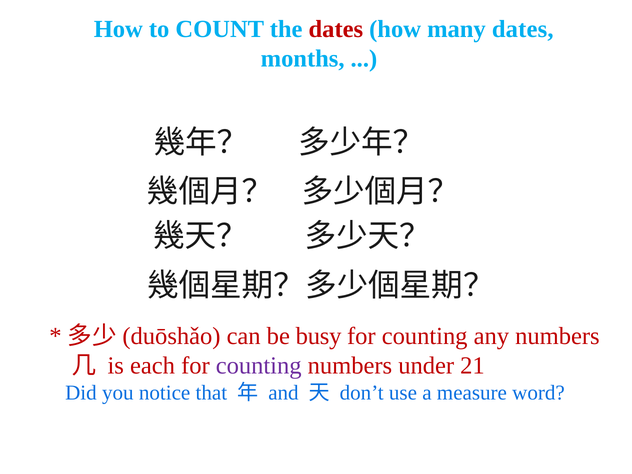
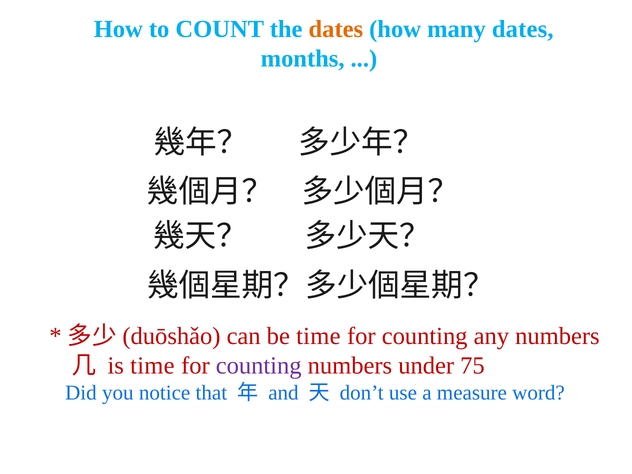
dates at (336, 29) colour: red -> orange
be busy: busy -> time
is each: each -> time
21: 21 -> 75
